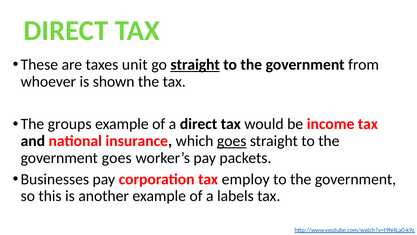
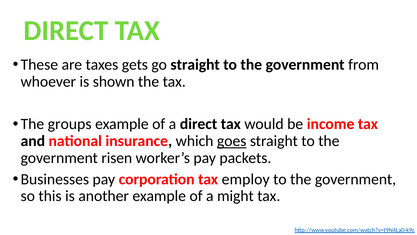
unit: unit -> gets
straight at (195, 65) underline: present -> none
government goes: goes -> risen
labels: labels -> might
